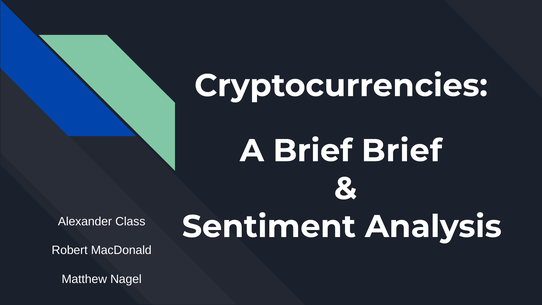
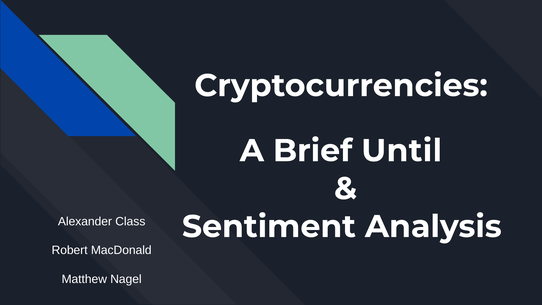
Brief Brief: Brief -> Until
